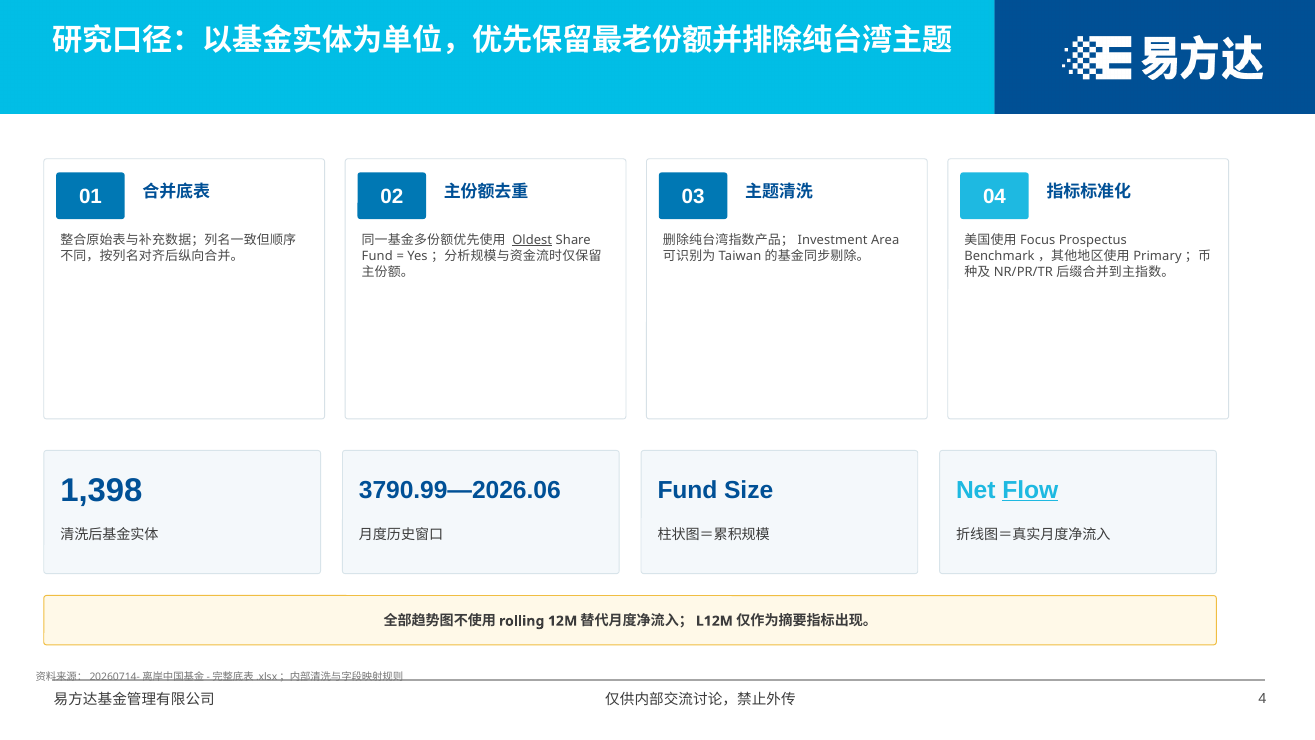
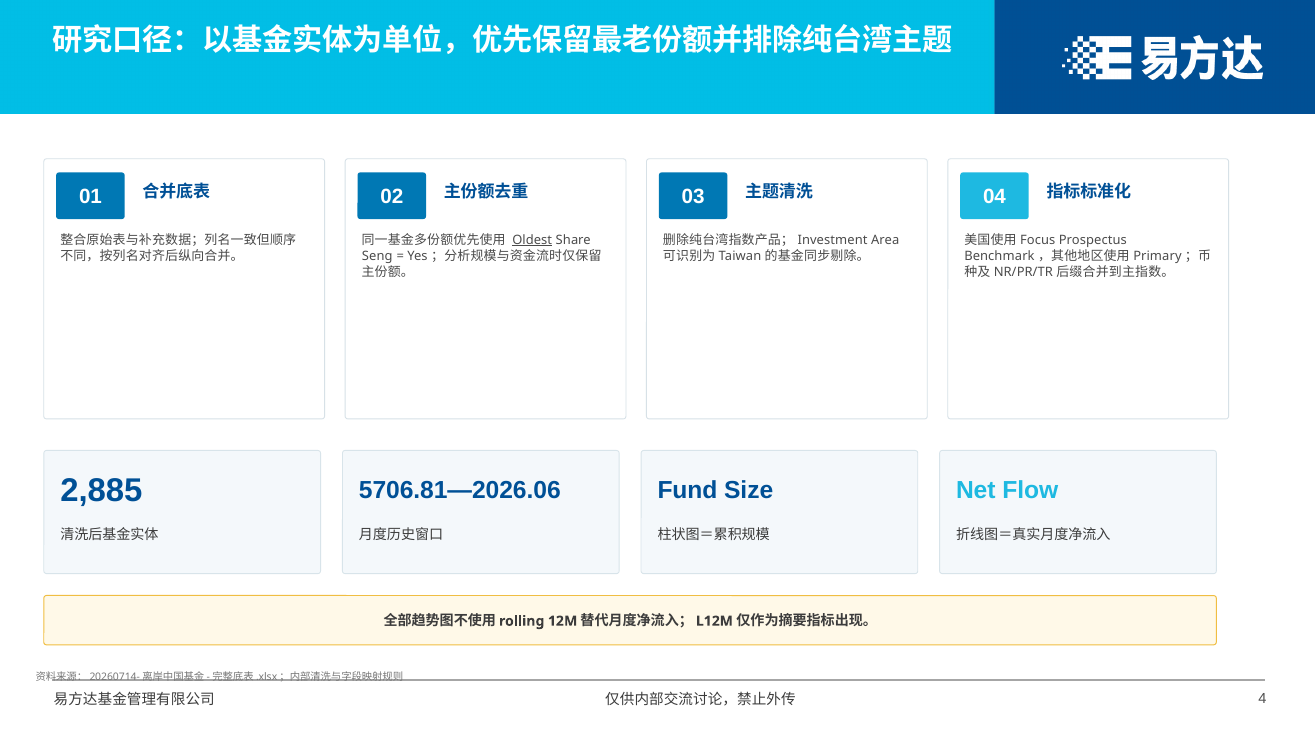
Fund at (377, 256): Fund -> Seng
1,398: 1,398 -> 2,885
3790.99—2026.06: 3790.99—2026.06 -> 5706.81—2026.06
Flow underline: present -> none
